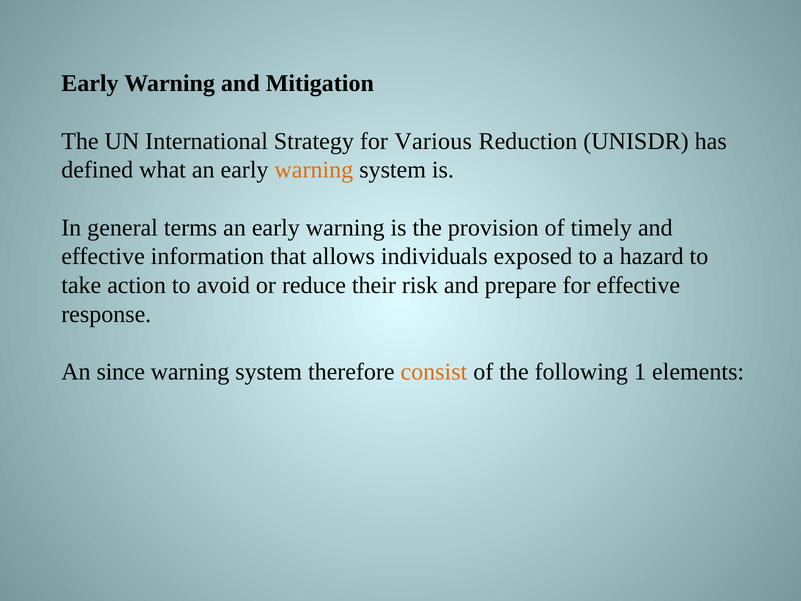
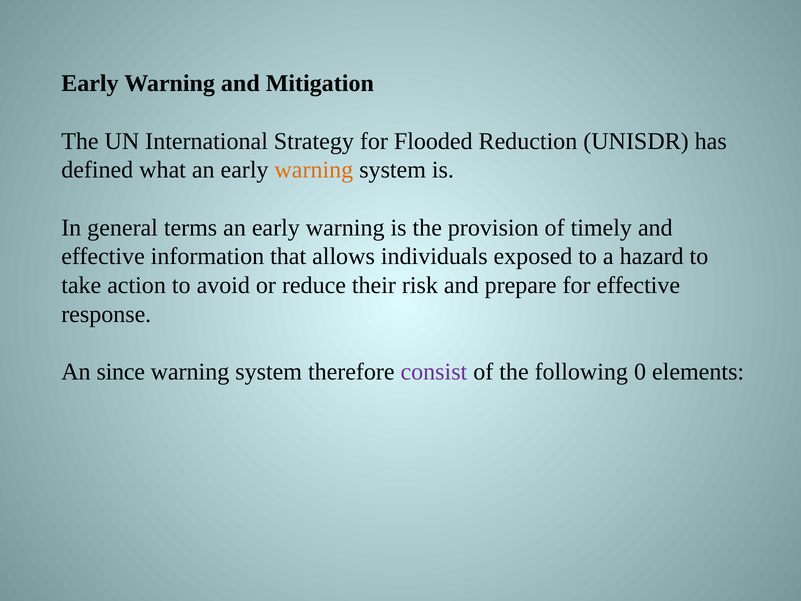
Various: Various -> Flooded
consist colour: orange -> purple
1: 1 -> 0
